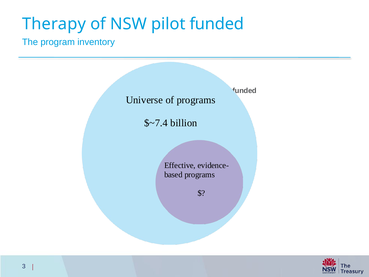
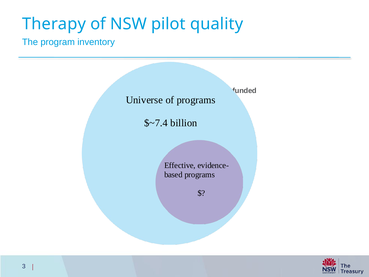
pilot funded: funded -> quality
